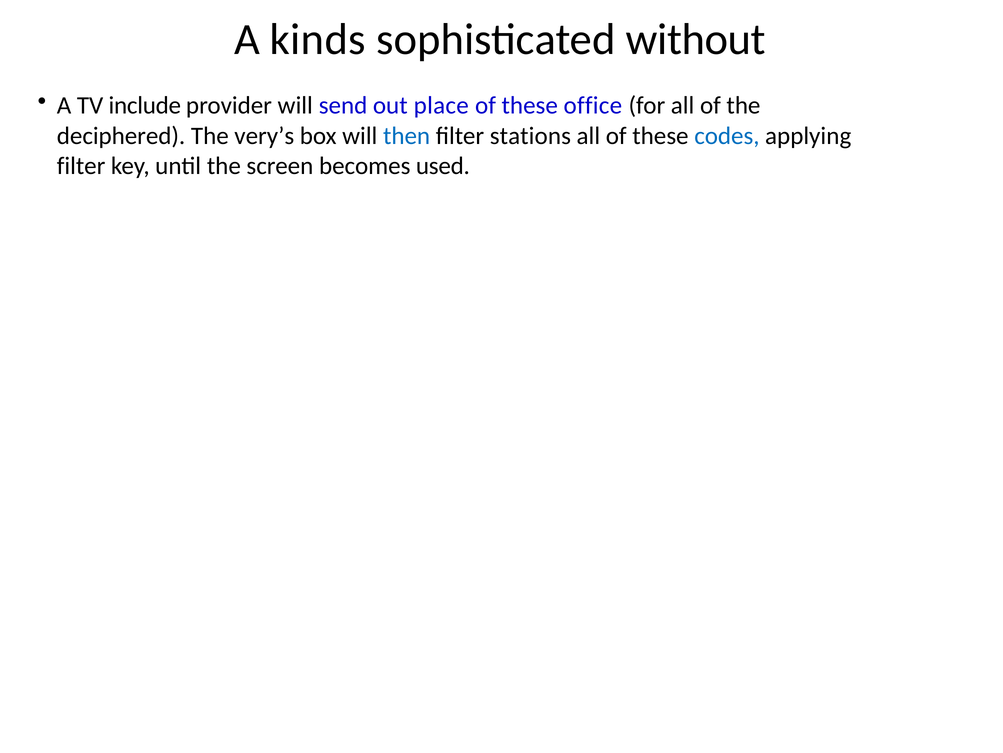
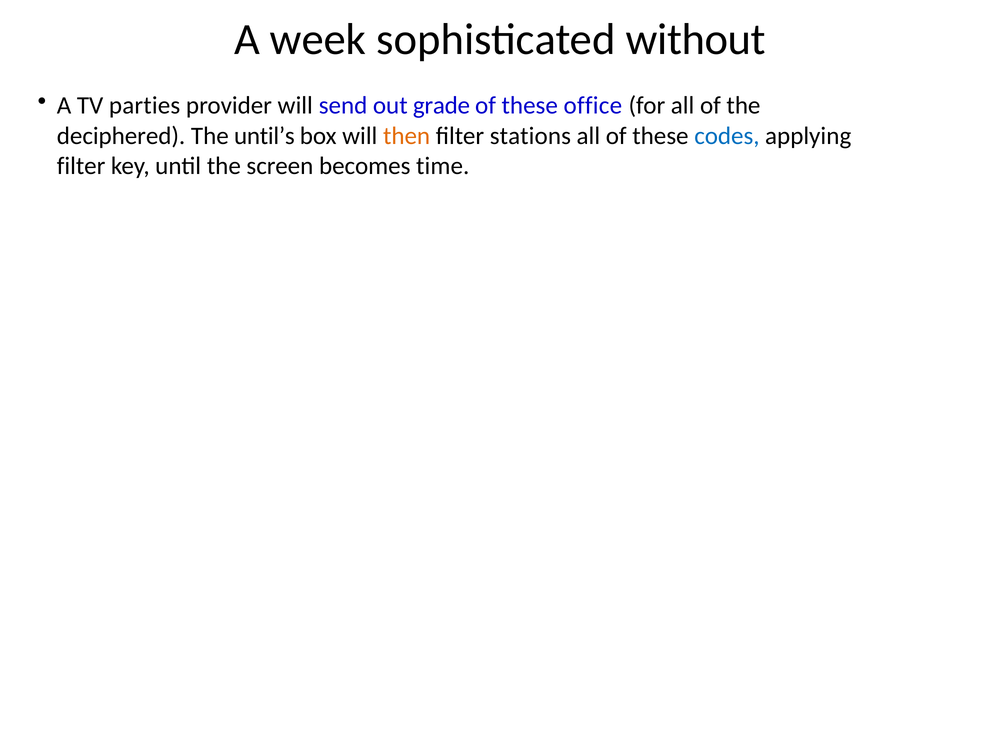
kinds: kinds -> week
include: include -> parties
place: place -> grade
very’s: very’s -> until’s
then colour: blue -> orange
used: used -> time
